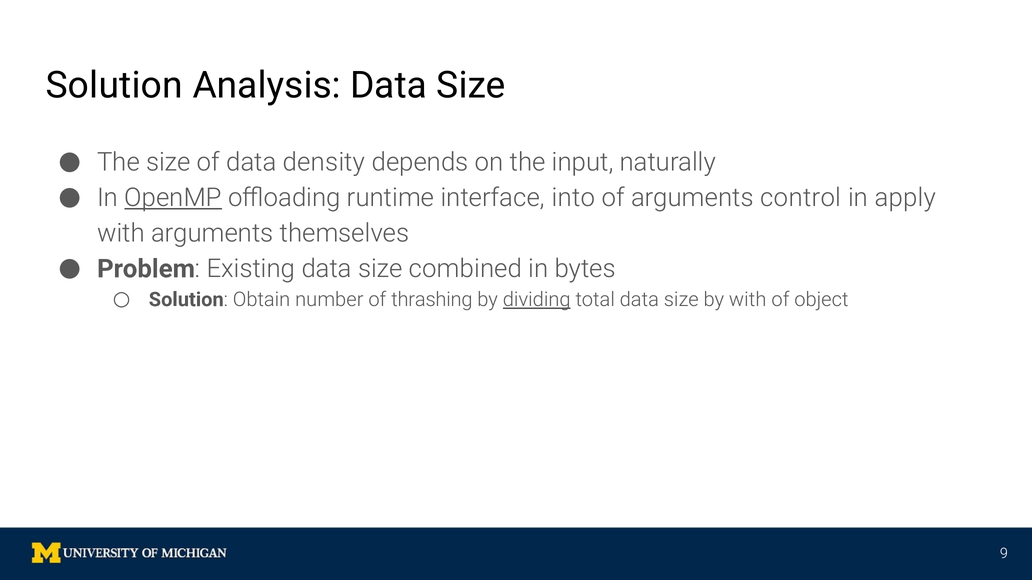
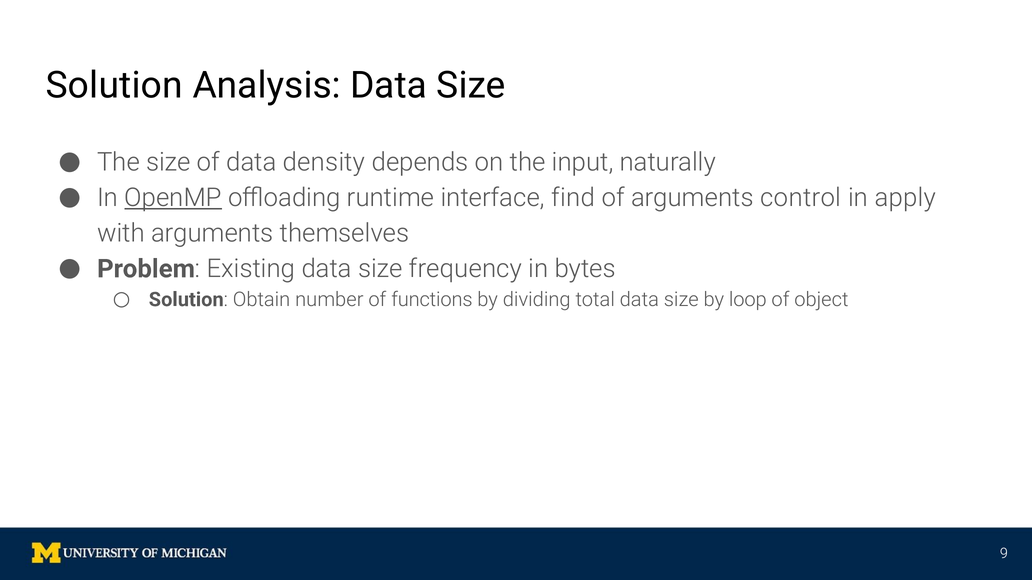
into: into -> find
combined: combined -> frequency
thrashing: thrashing -> functions
dividing underline: present -> none
by with: with -> loop
